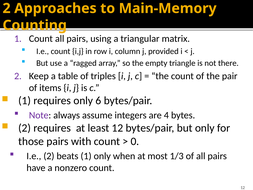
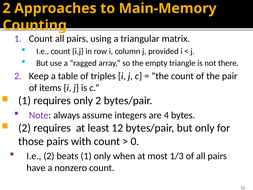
only 6: 6 -> 2
